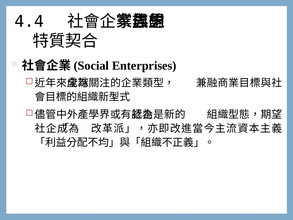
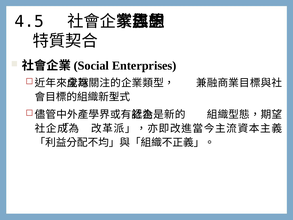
4.4: 4.4 -> 4.5
